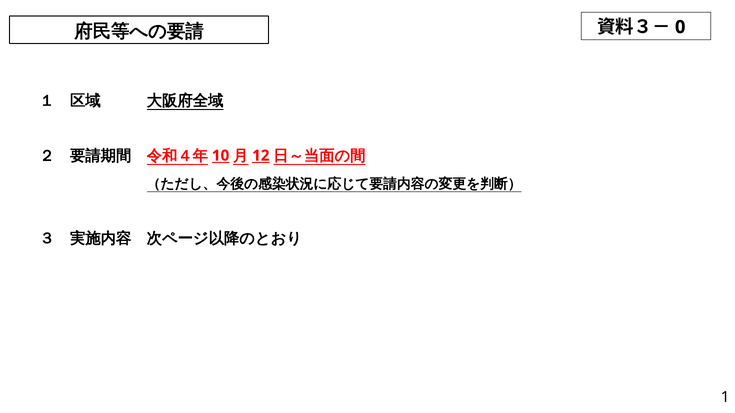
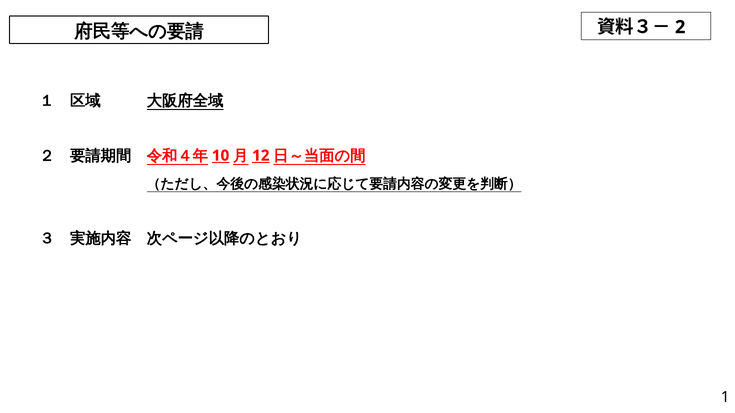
0: 0 -> 2
